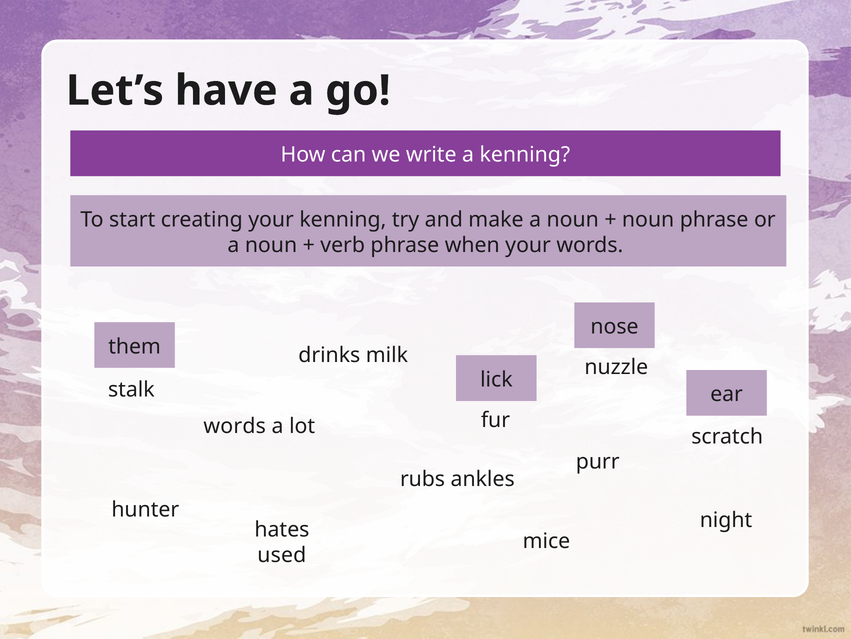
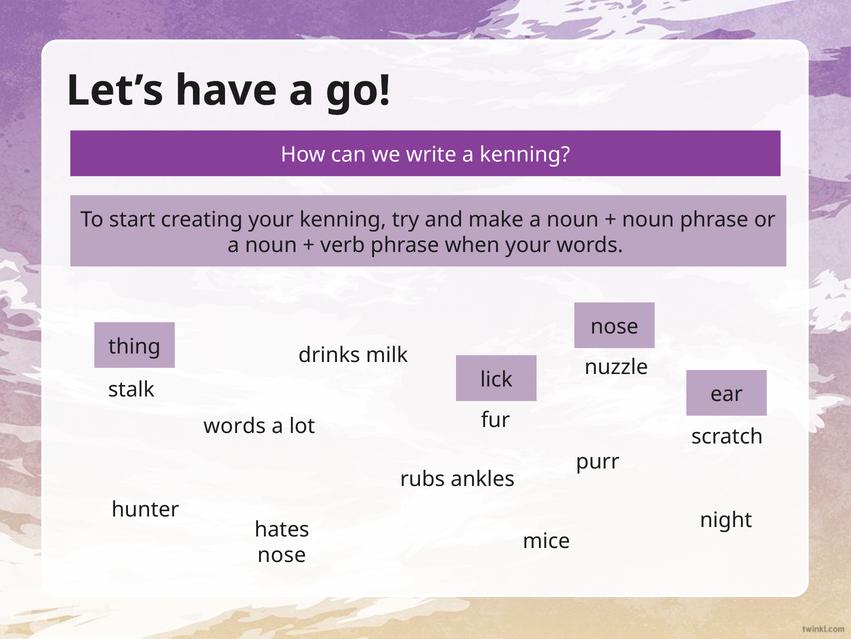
them: them -> thing
used at (282, 554): used -> nose
